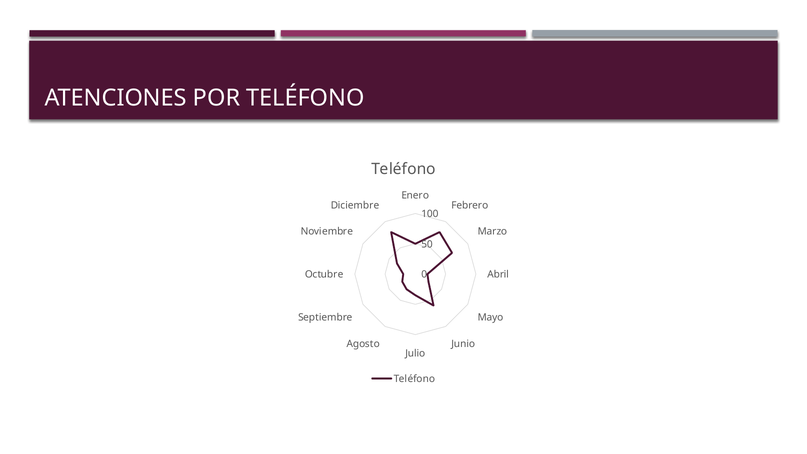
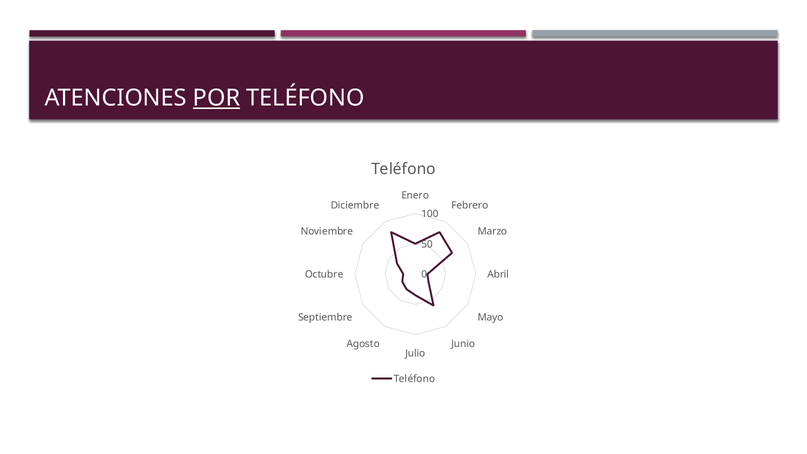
POR underline: none -> present
